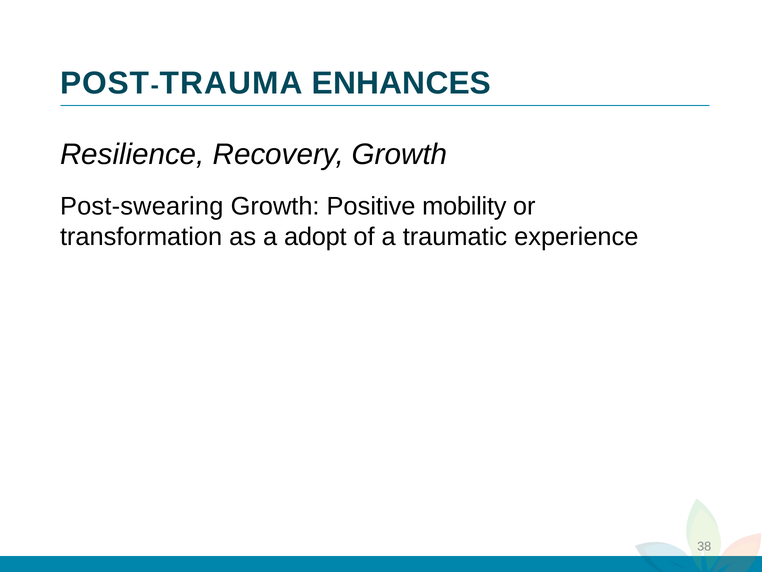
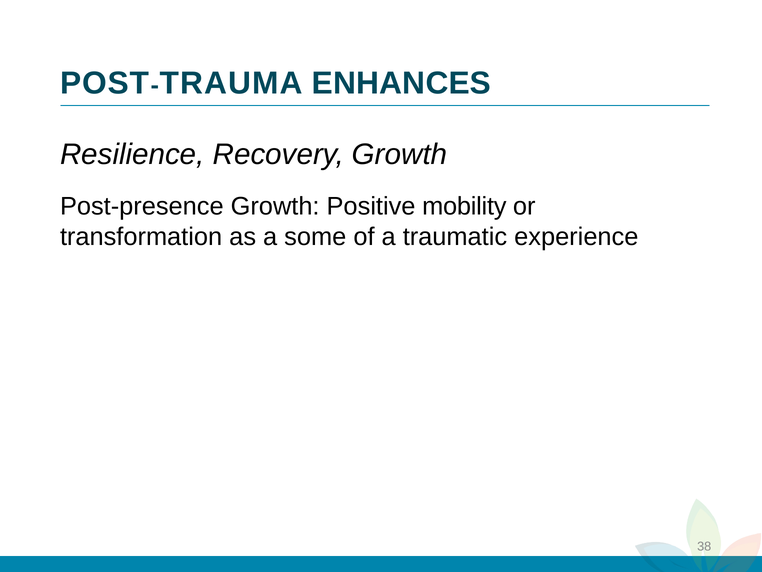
Post-swearing: Post-swearing -> Post-presence
adopt: adopt -> some
